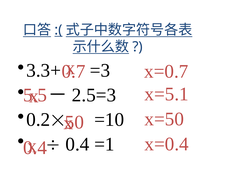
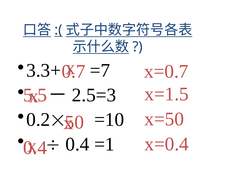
=3: =3 -> =7
x=5.1: x=5.1 -> x=1.5
